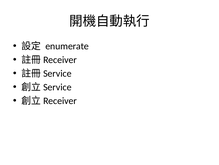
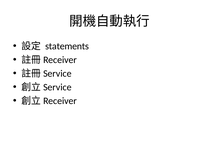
enumerate: enumerate -> statements
